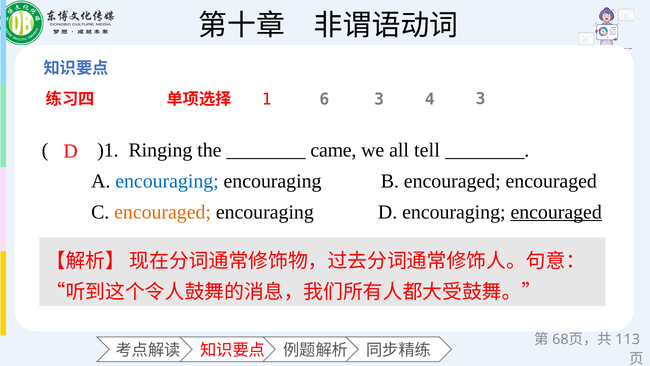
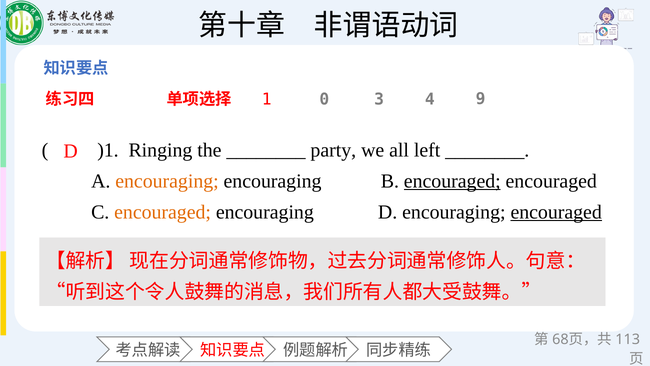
6: 6 -> 0
4 3: 3 -> 9
came: came -> party
tell: tell -> left
encouraging at (167, 181) colour: blue -> orange
encouraged at (452, 181) underline: none -> present
